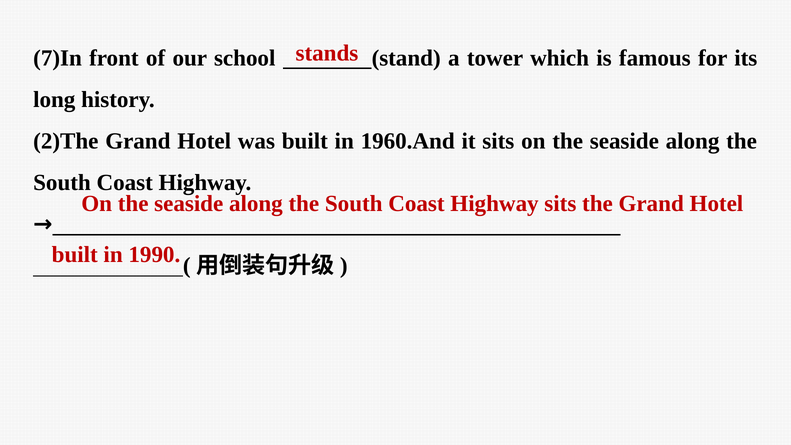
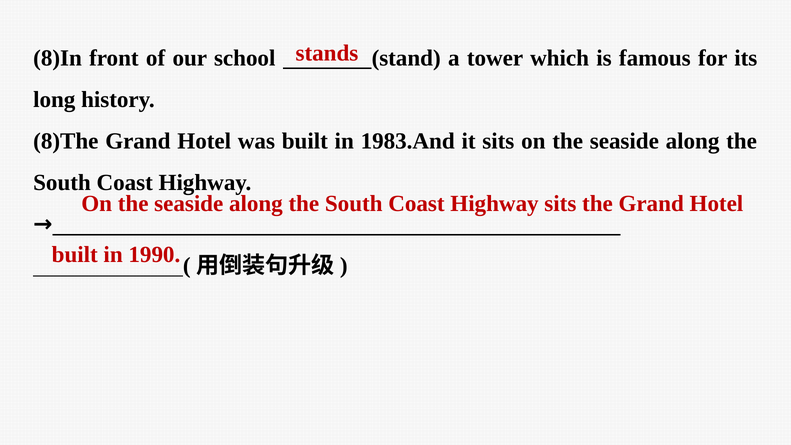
7)In: 7)In -> 8)In
2)The: 2)The -> 8)The
1960.And: 1960.And -> 1983.And
